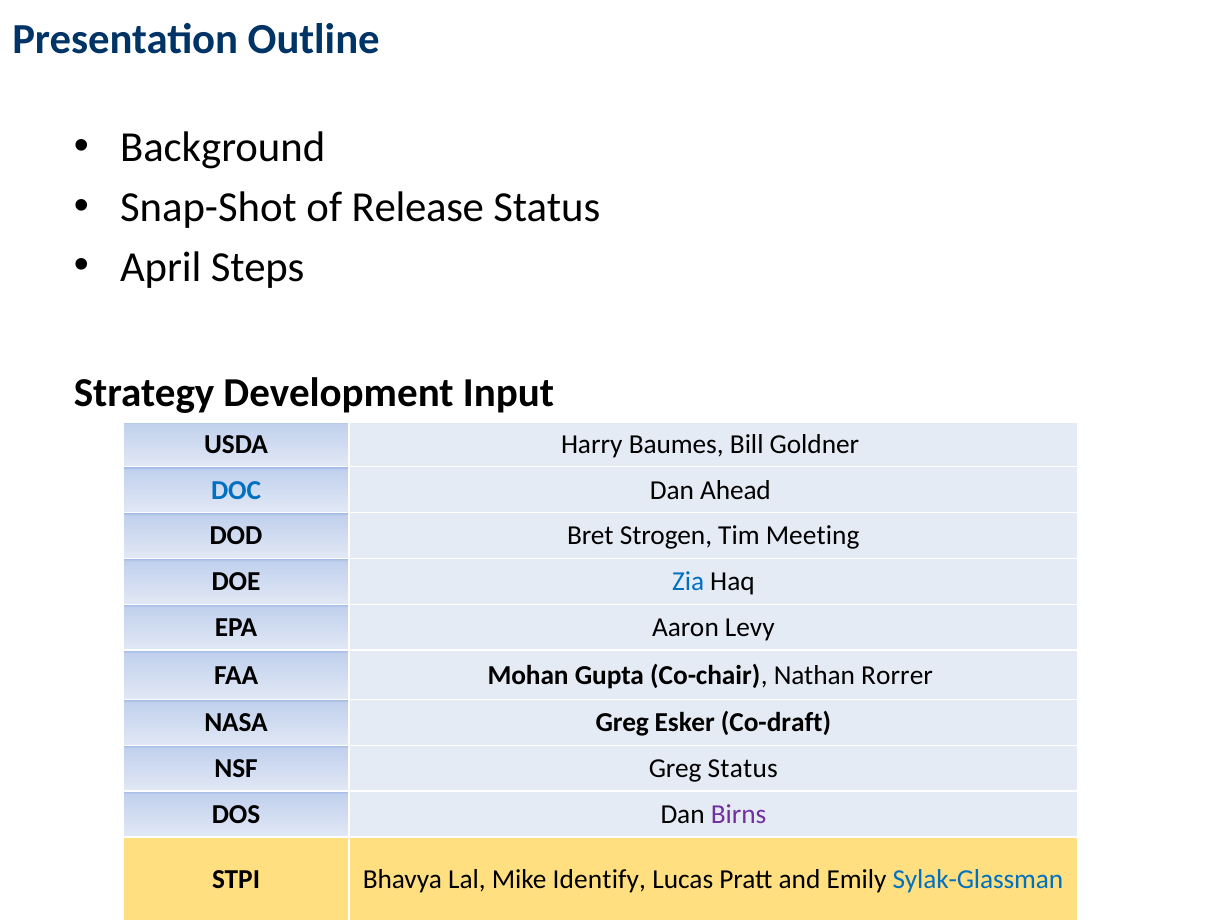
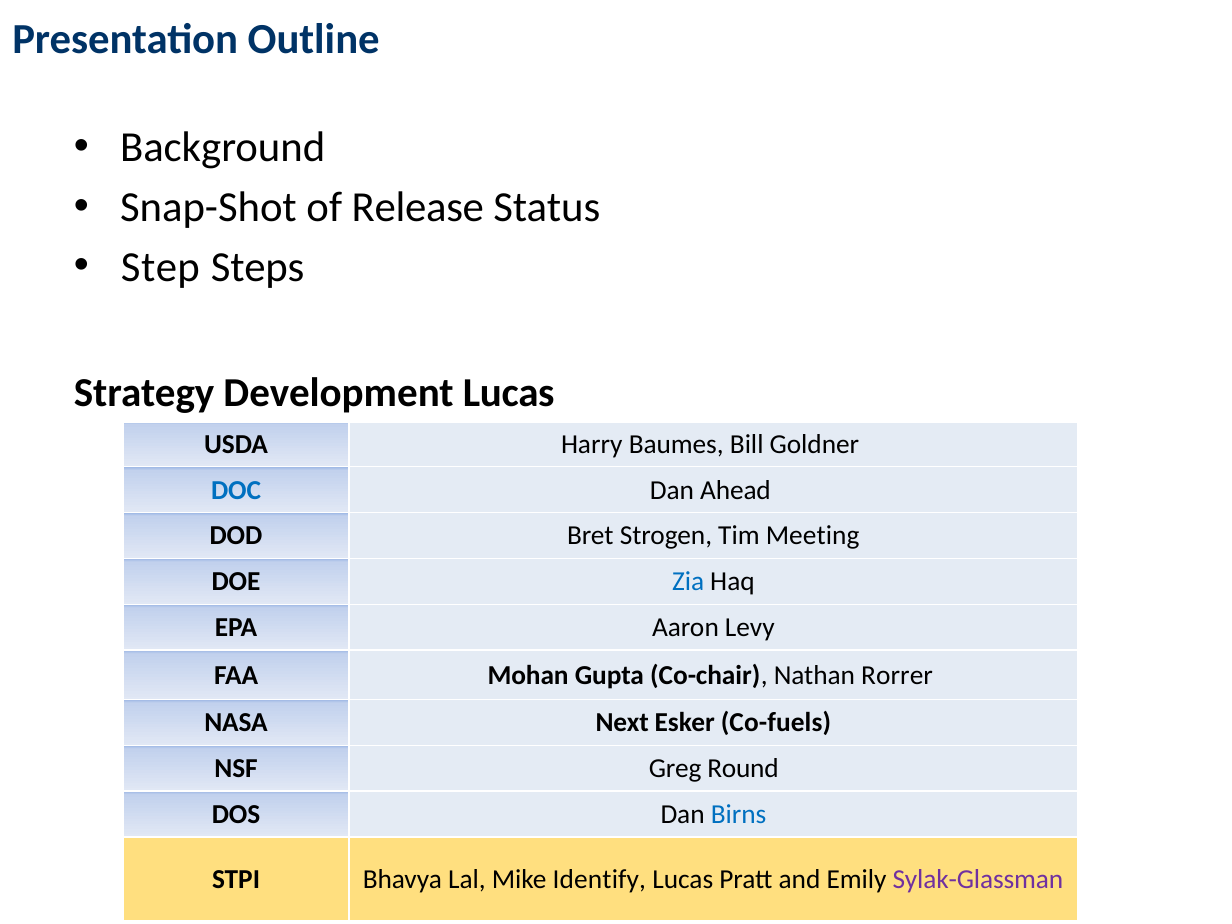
April: April -> Step
Development Input: Input -> Lucas
NASA Greg: Greg -> Next
Co-draft: Co-draft -> Co-fuels
Greg Status: Status -> Round
Birns colour: purple -> blue
Sylak-Glassman colour: blue -> purple
